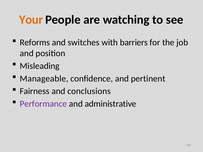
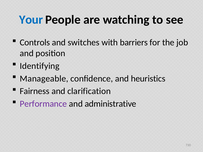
Your colour: orange -> blue
Reforms: Reforms -> Controls
Misleading: Misleading -> Identifying
pertinent: pertinent -> heuristics
conclusions: conclusions -> clarification
